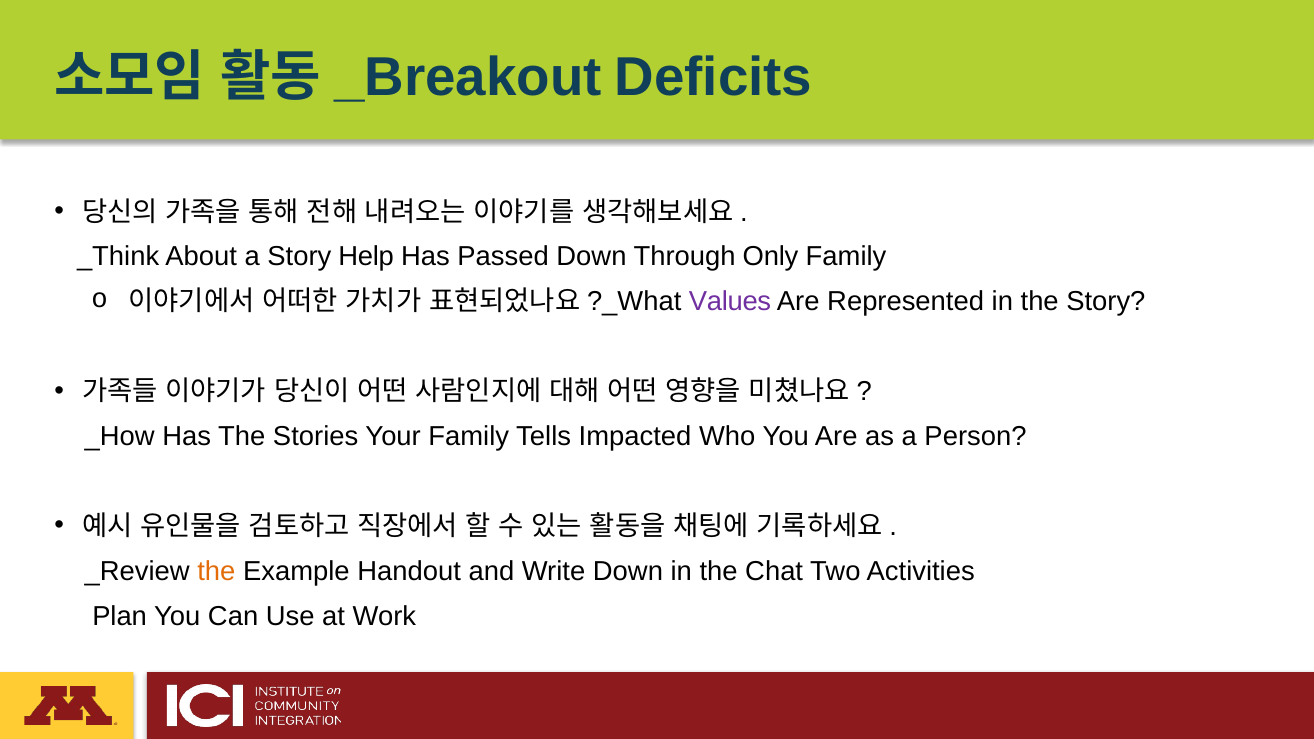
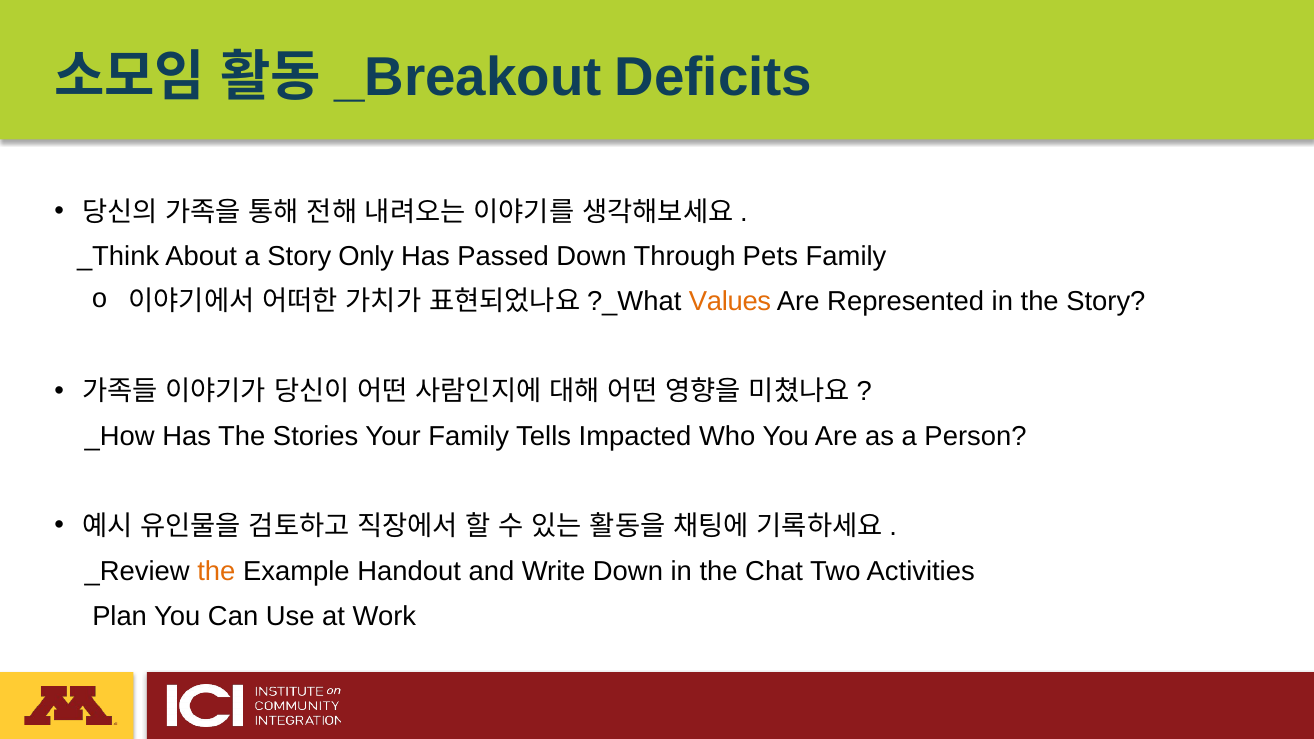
Help: Help -> Only
Only: Only -> Pets
Values colour: purple -> orange
